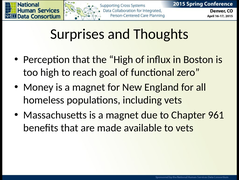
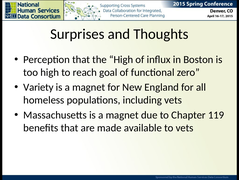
Money: Money -> Variety
961: 961 -> 119
